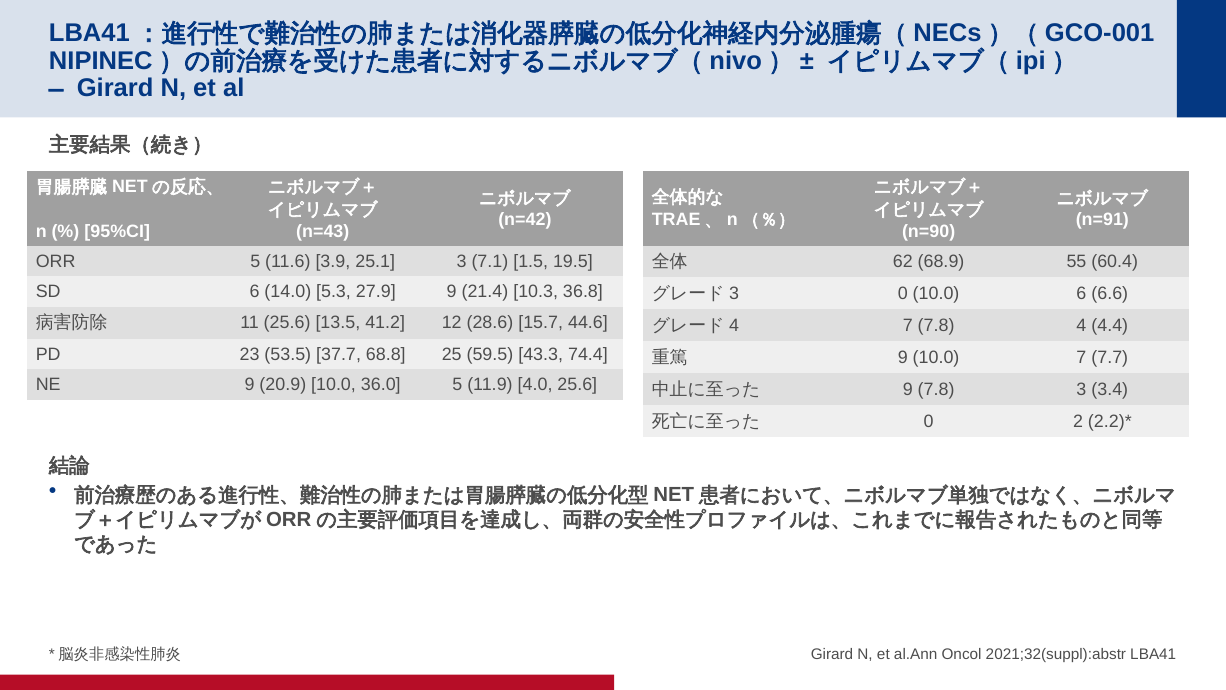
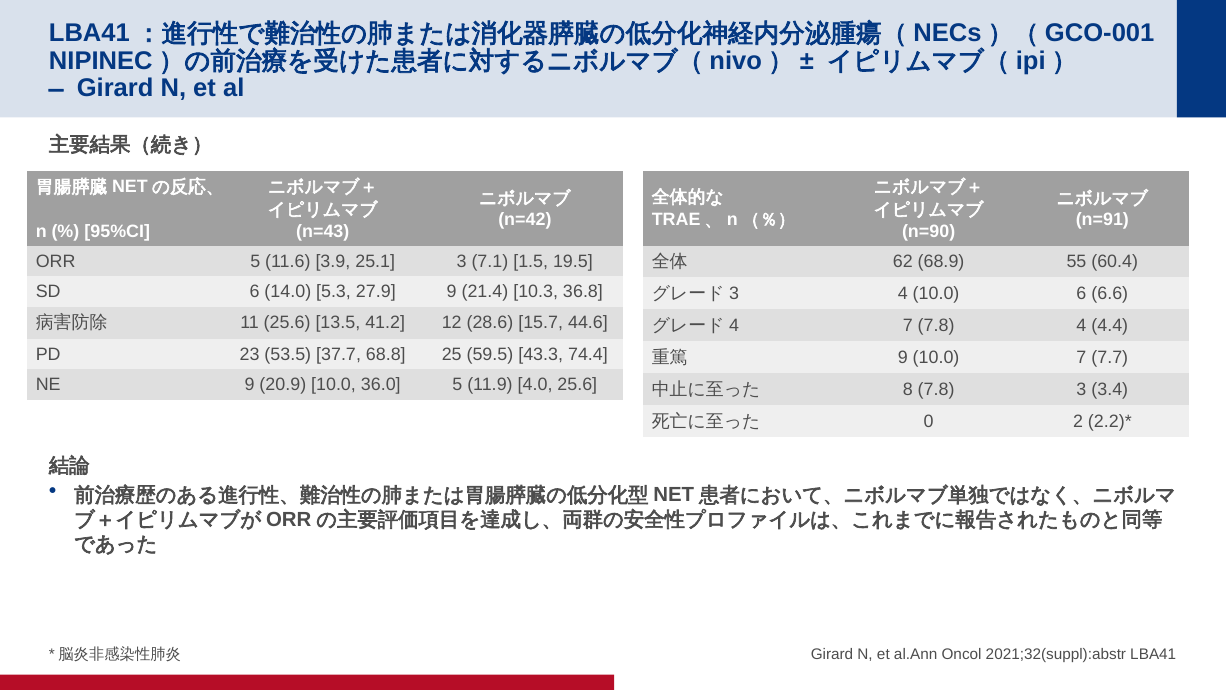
3 0: 0 -> 4
9 at (908, 389): 9 -> 8
